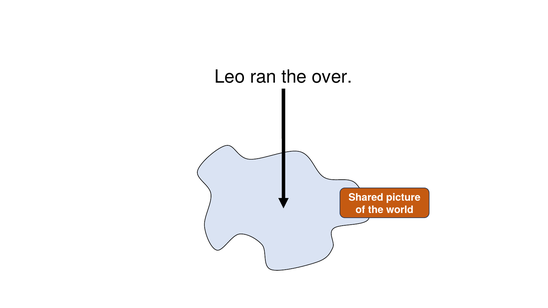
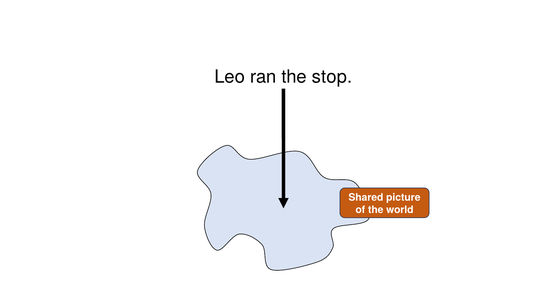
over: over -> stop
